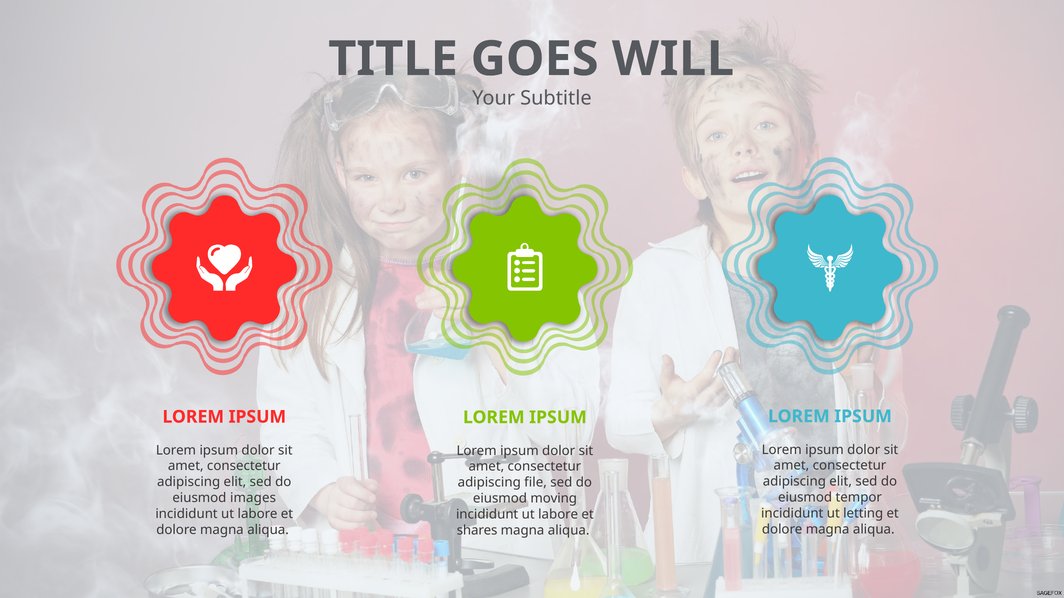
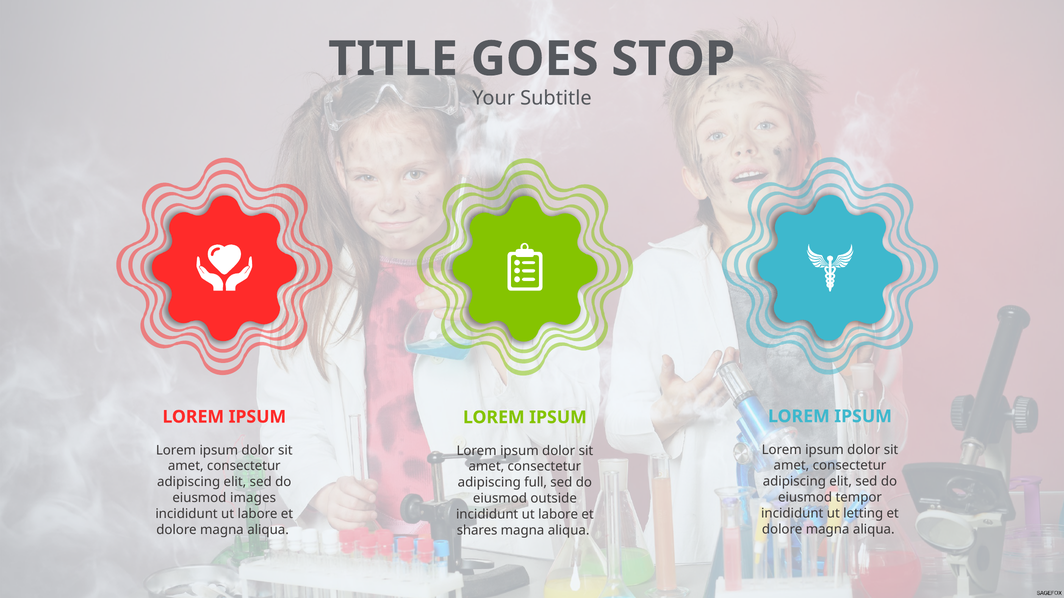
WILL: WILL -> STOP
file: file -> full
moving: moving -> outside
